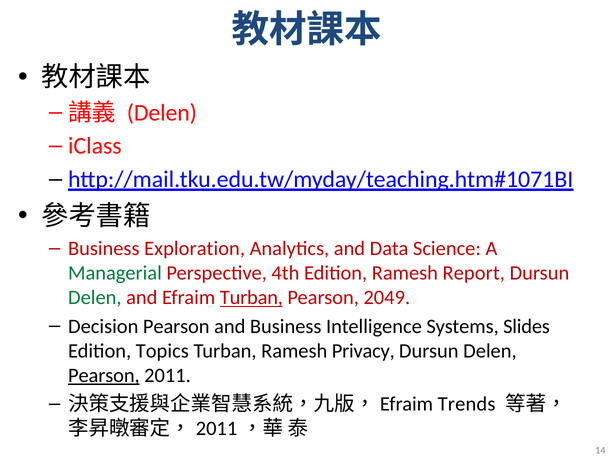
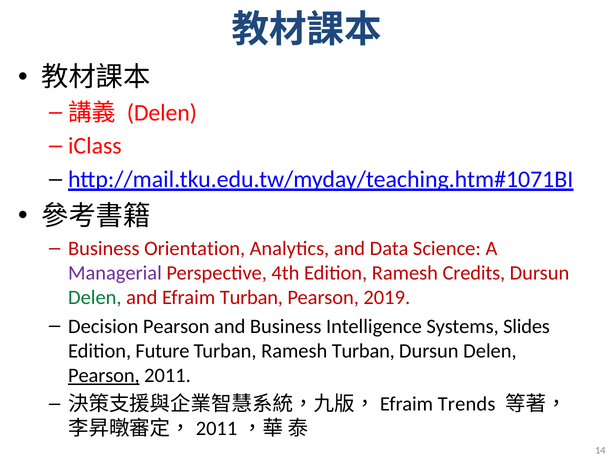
Exploration: Exploration -> Orientation
Managerial colour: green -> purple
Report: Report -> Credits
Turban at (251, 298) underline: present -> none
2049: 2049 -> 2019
Topics: Topics -> Future
Ramesh Privacy: Privacy -> Turban
